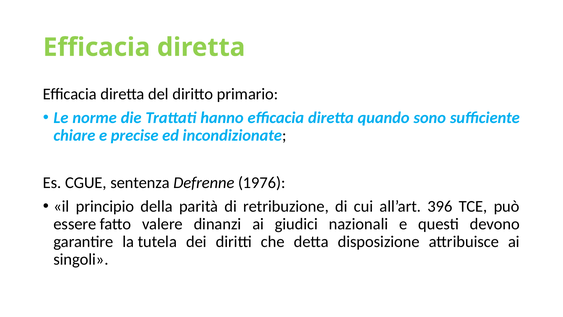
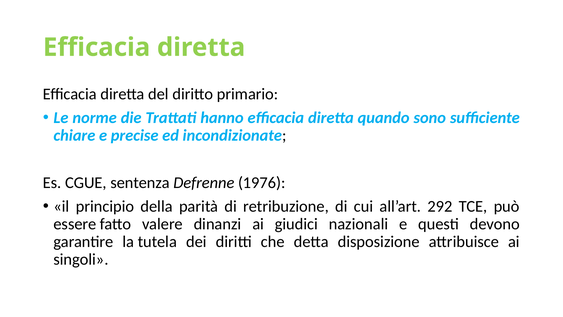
396: 396 -> 292
